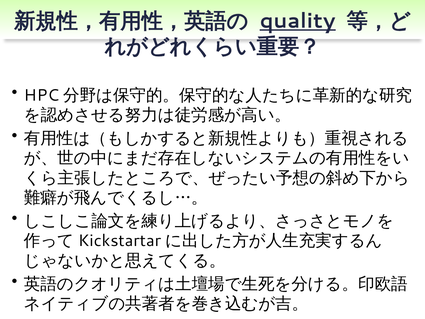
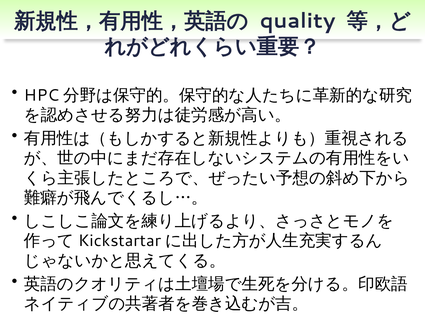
quality underline: present -> none
